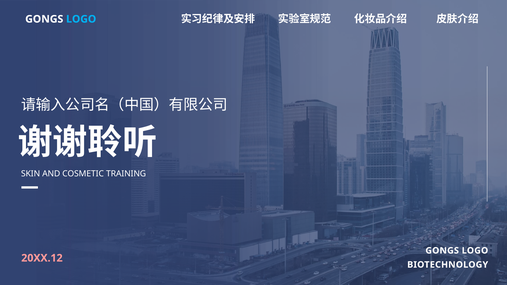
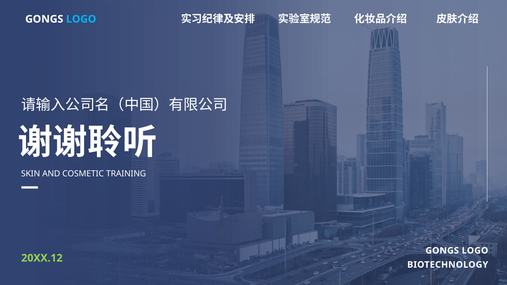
20XX.12 colour: pink -> light green
